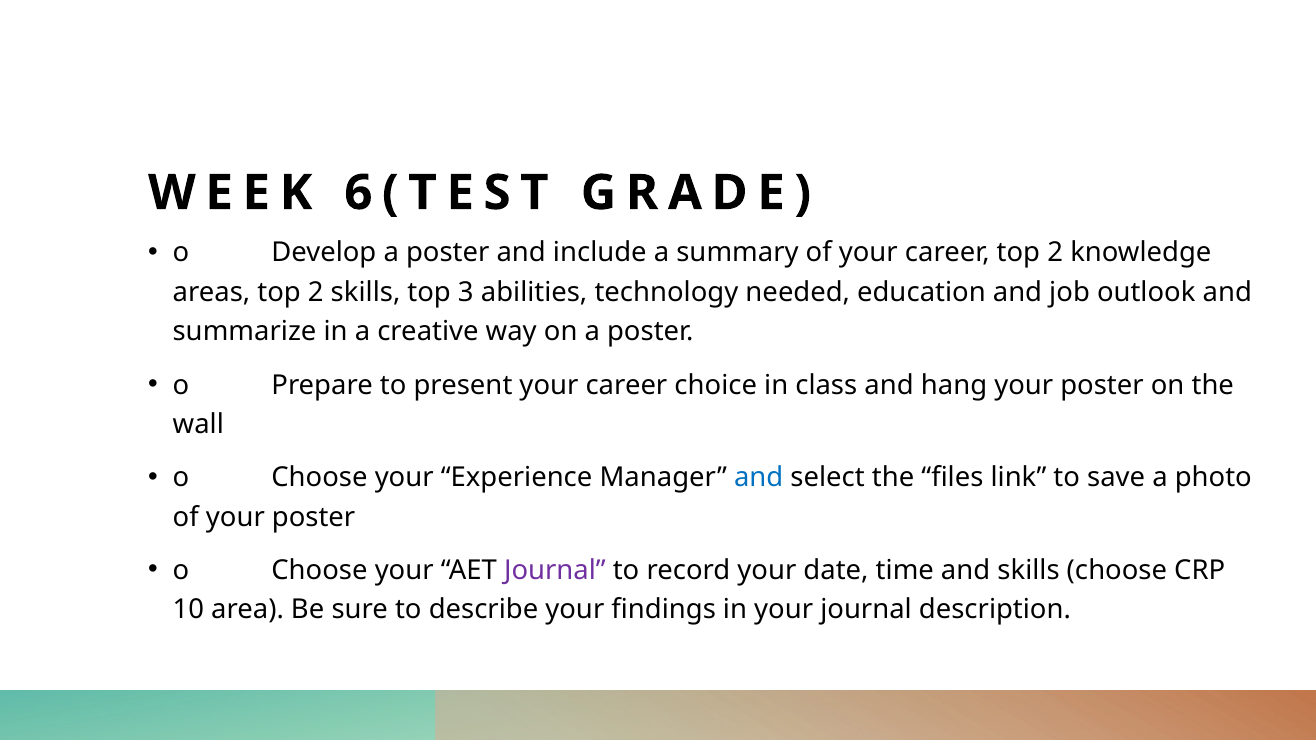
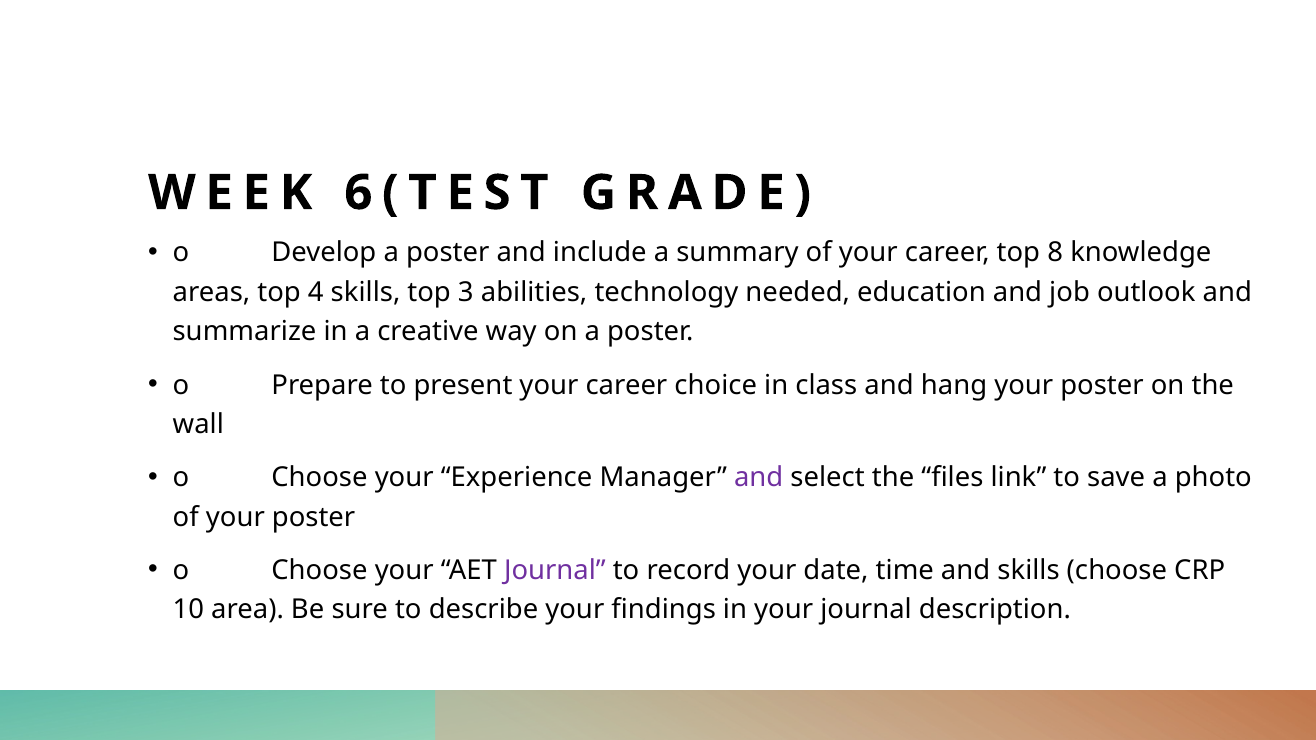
career top 2: 2 -> 8
areas top 2: 2 -> 4
and at (759, 478) colour: blue -> purple
